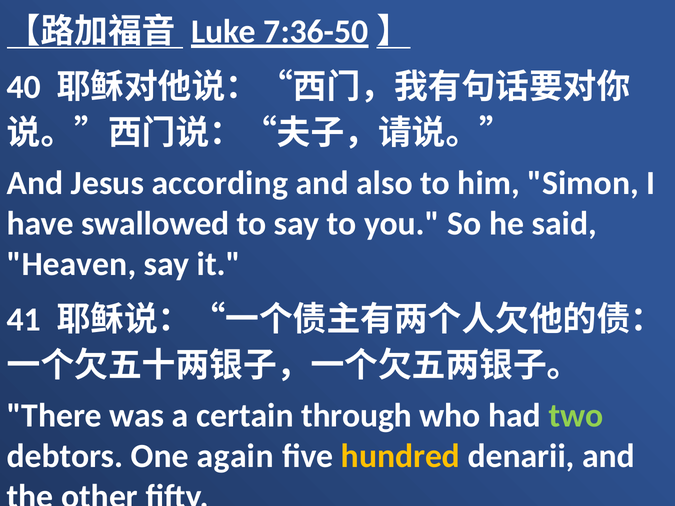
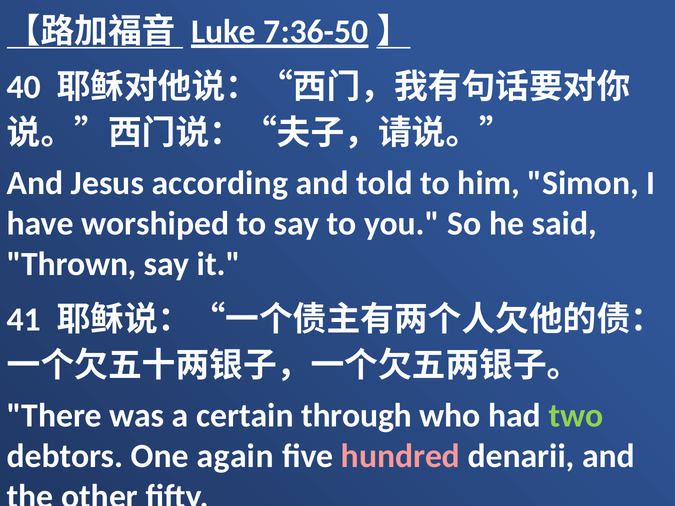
also: also -> told
swallowed: swallowed -> worshiped
Heaven: Heaven -> Thrown
hundred colour: yellow -> pink
